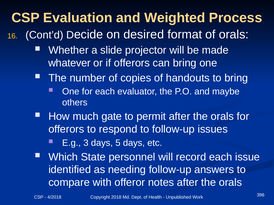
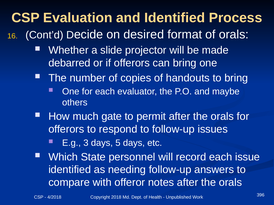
and Weighted: Weighted -> Identified
whatever: whatever -> debarred
